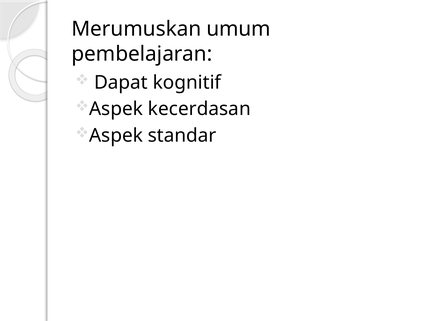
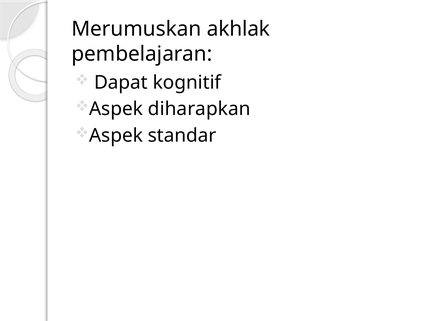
umum: umum -> akhlak
kecerdasan: kecerdasan -> diharapkan
